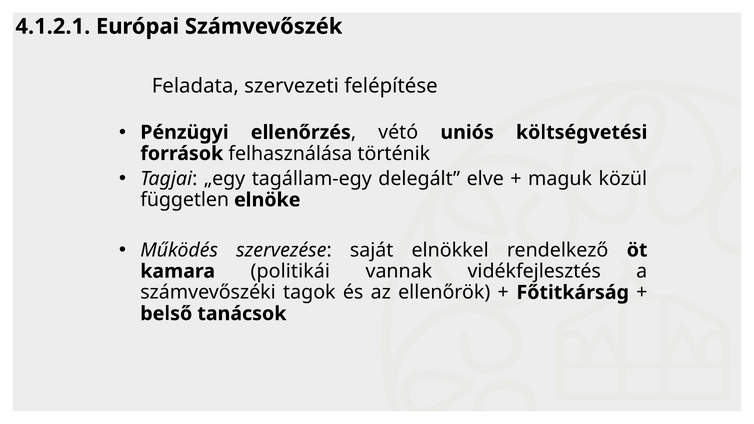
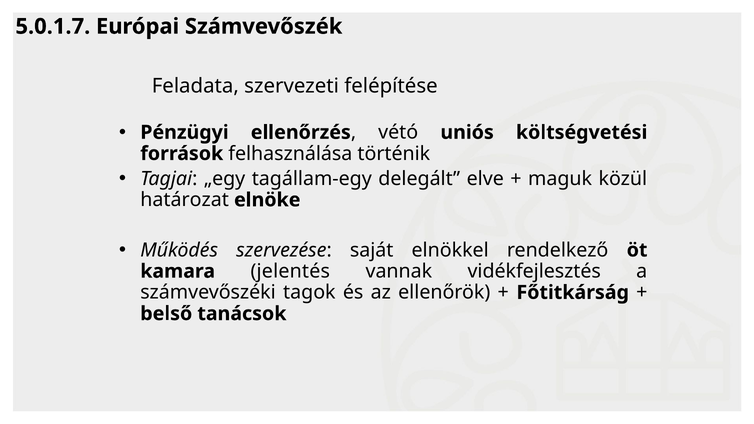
4.1.2.1: 4.1.2.1 -> 5.0.1.7
független: független -> határozat
politikái: politikái -> jelentés
